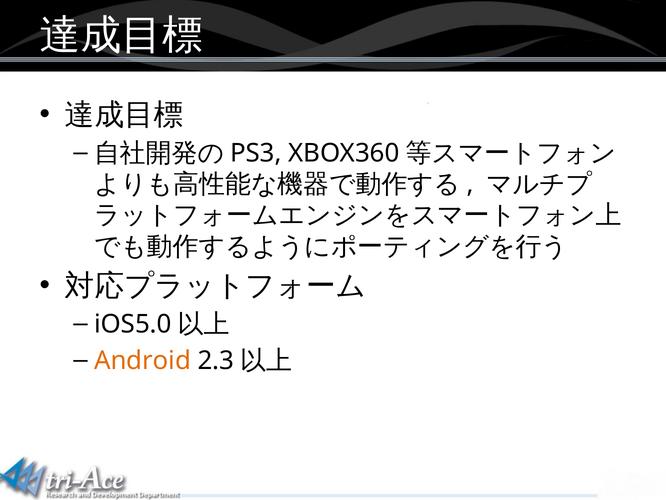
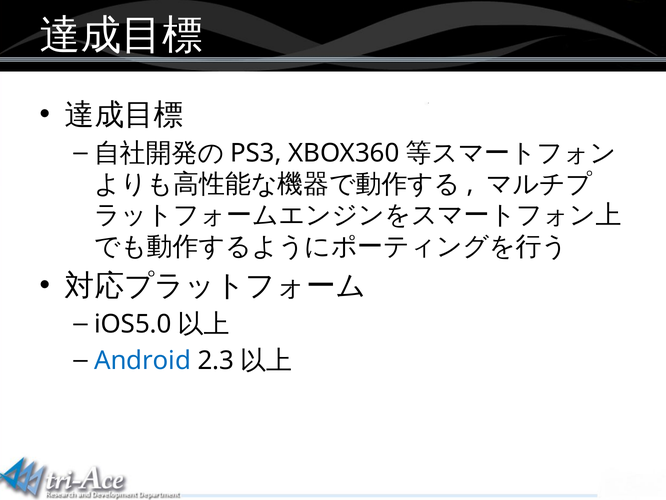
Android colour: orange -> blue
